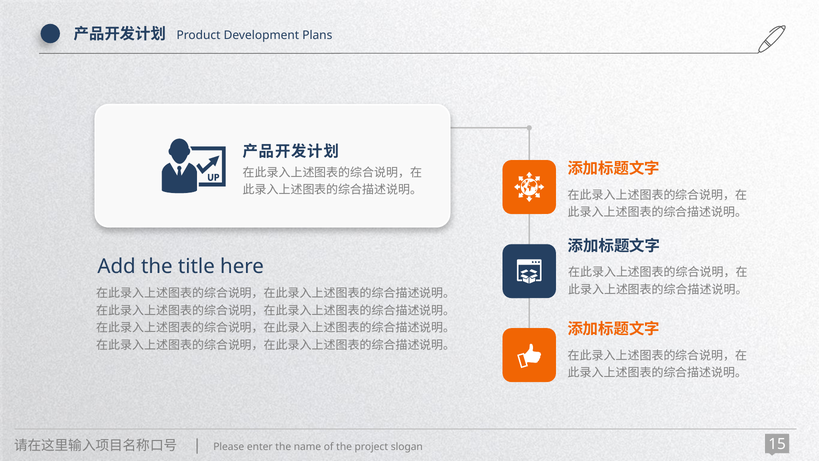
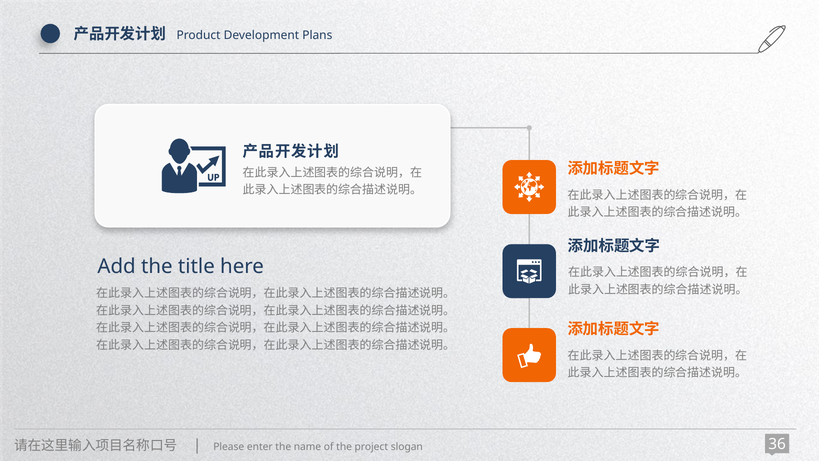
15: 15 -> 36
